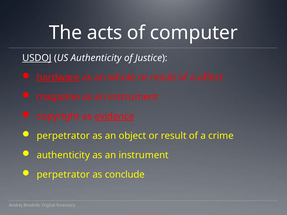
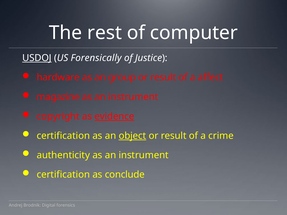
acts: acts -> rest
US Authenticity: Authenticity -> Forensically
hardware underline: present -> none
whole: whole -> group
perpetrator at (63, 136): perpetrator -> certification
object underline: none -> present
perpetrator at (63, 175): perpetrator -> certification
